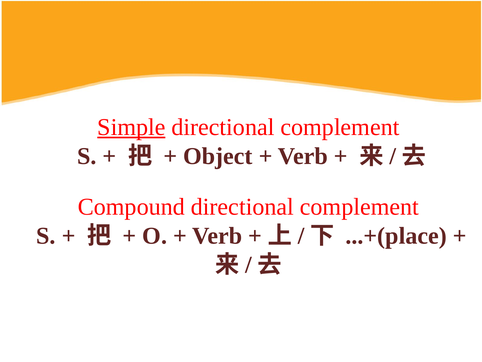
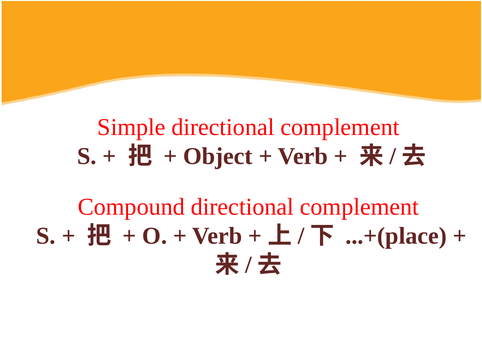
Simple underline: present -> none
